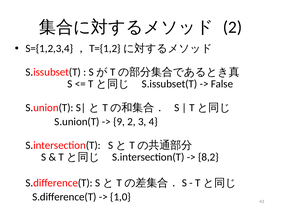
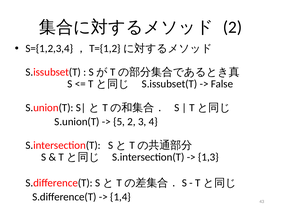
9: 9 -> 5
8,2: 8,2 -> 1,3
1,0: 1,0 -> 1,4
